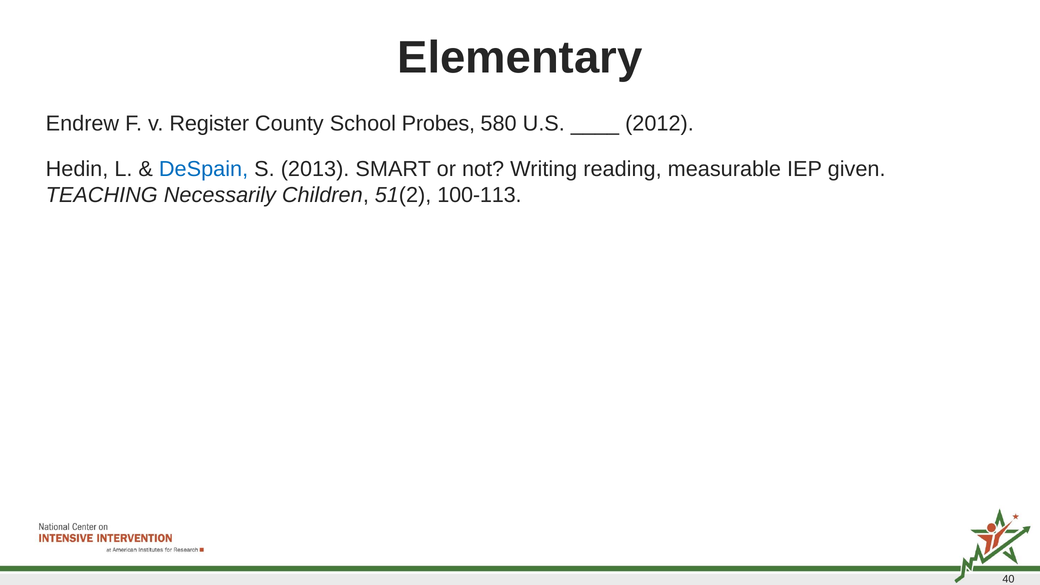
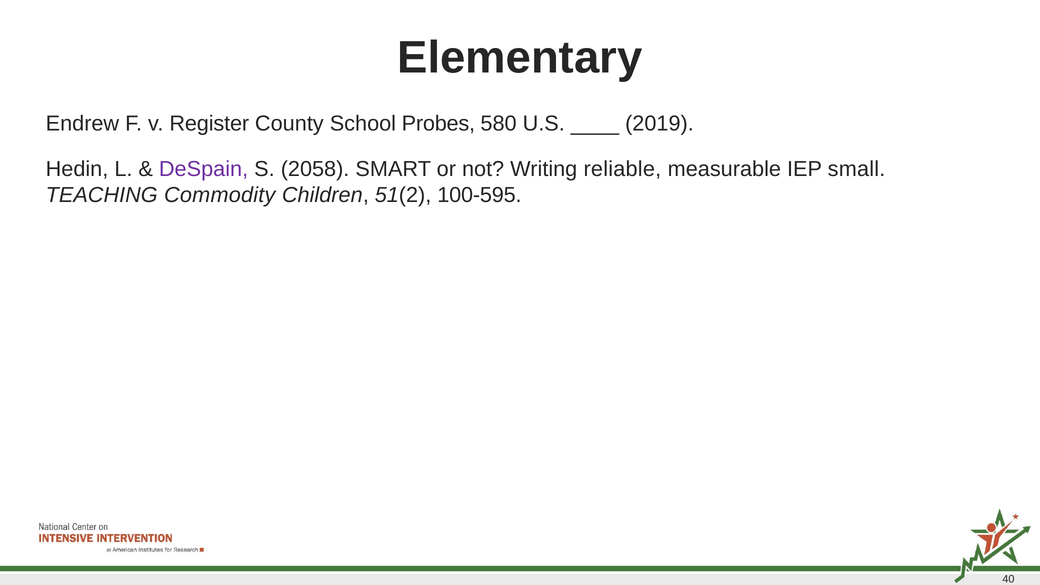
2012: 2012 -> 2019
DeSpain colour: blue -> purple
2013: 2013 -> 2058
reading: reading -> reliable
given: given -> small
Necessarily: Necessarily -> Commodity
100-113: 100-113 -> 100-595
